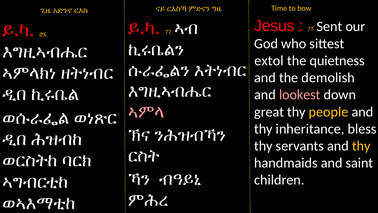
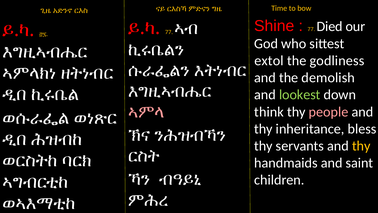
Jesus: Jesus -> Shine
Sent: Sent -> Died
quietness: quietness -> godliness
lookest colour: pink -> light green
great: great -> think
people colour: yellow -> pink
